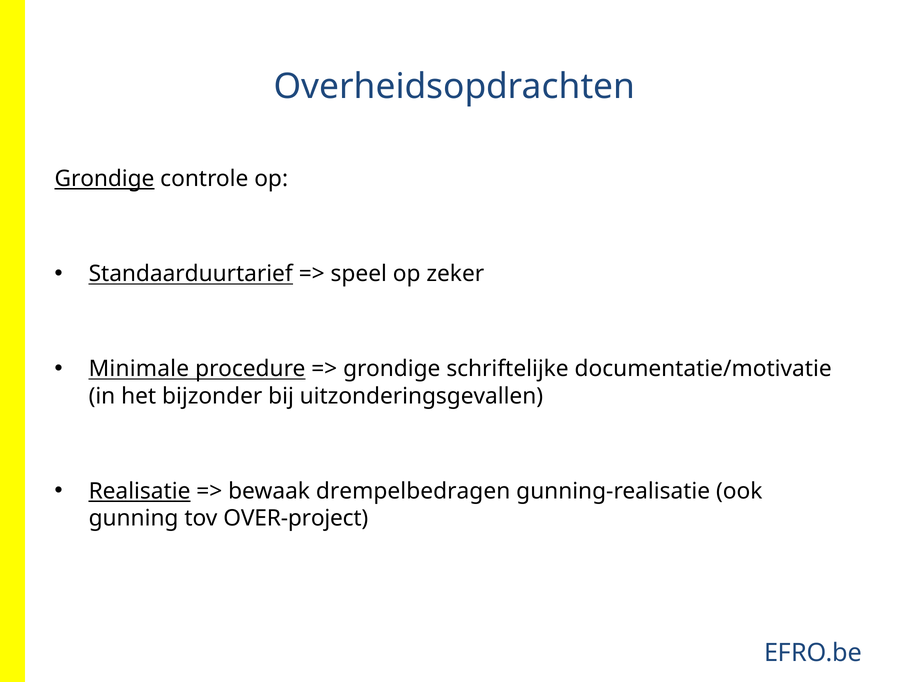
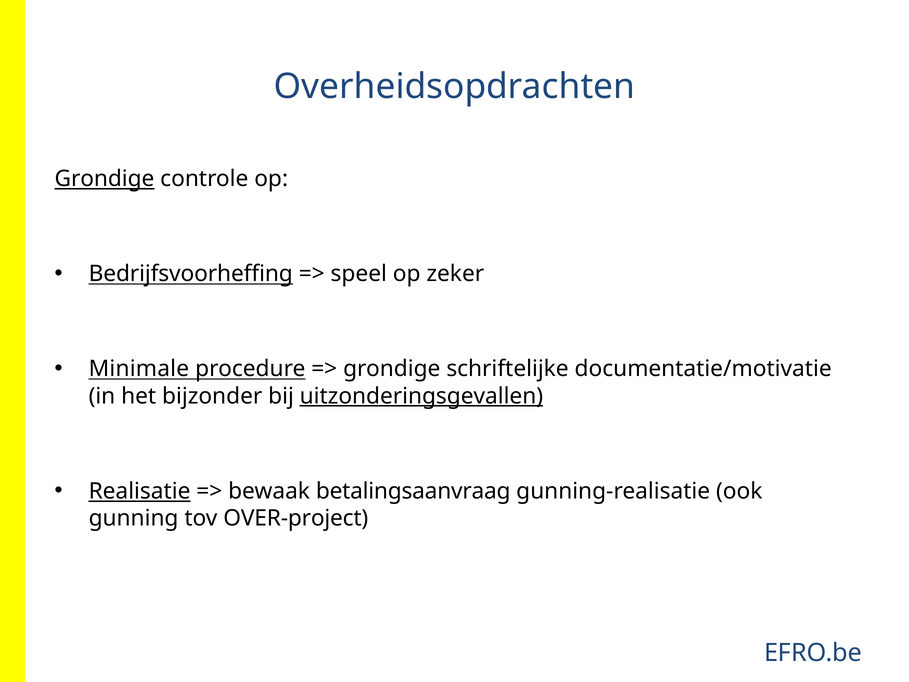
Standaarduurtarief: Standaarduurtarief -> Bedrijfsvoorheffing
uitzonderingsgevallen underline: none -> present
drempelbedragen: drempelbedragen -> betalingsaanvraag
